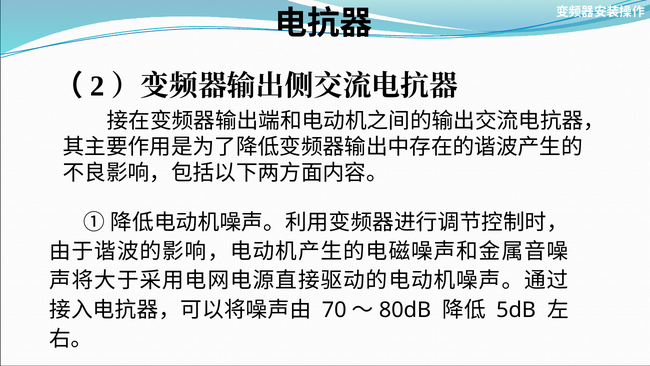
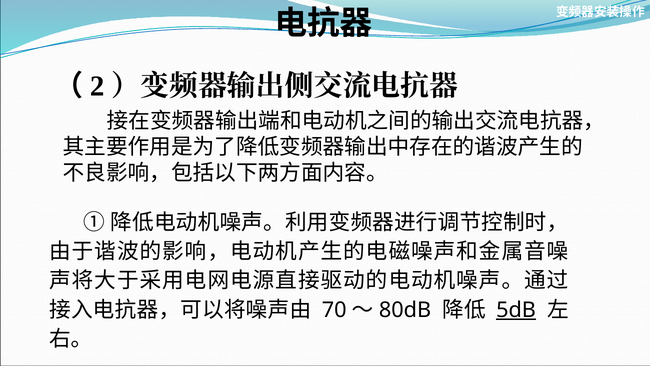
5dB underline: none -> present
